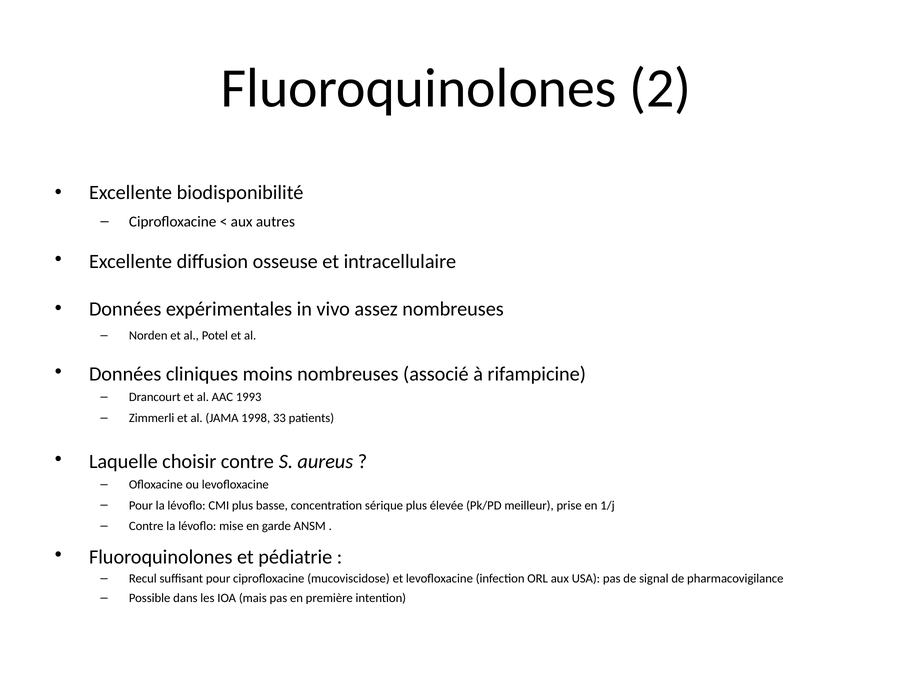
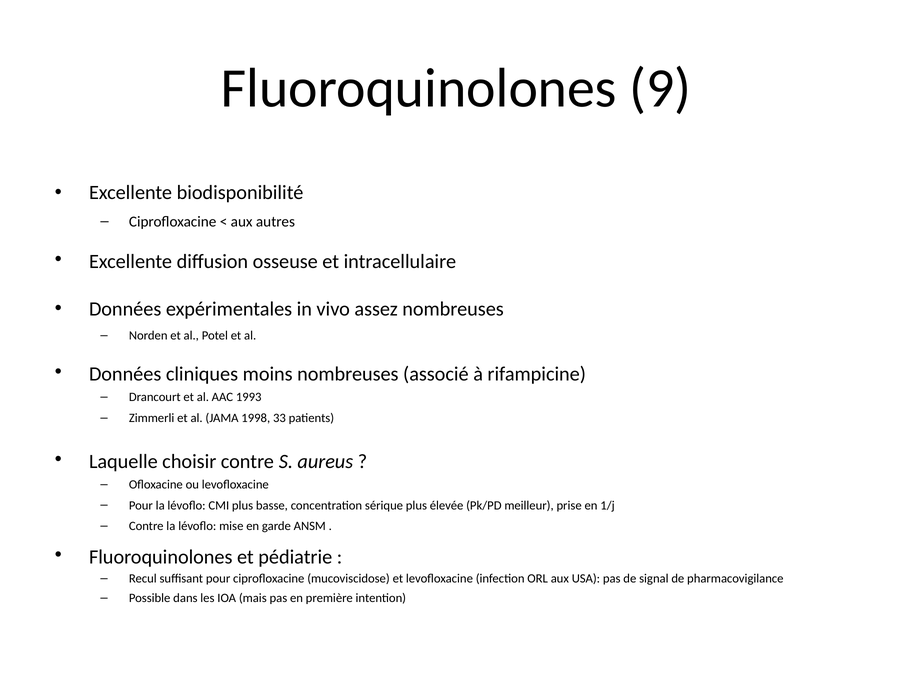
2: 2 -> 9
